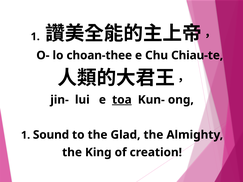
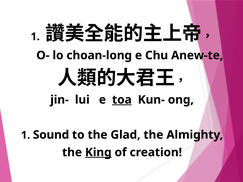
choan-thee: choan-thee -> choan-long
Chiau-te: Chiau-te -> Anew-te
King underline: none -> present
